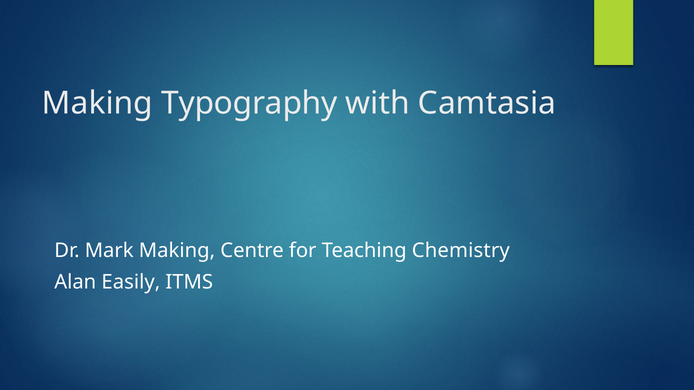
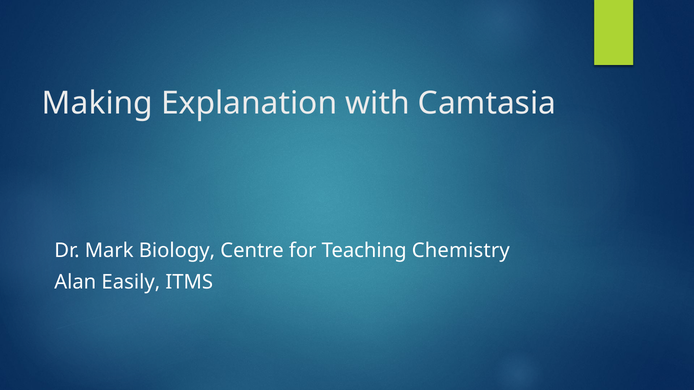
Typography: Typography -> Explanation
Mark Making: Making -> Biology
